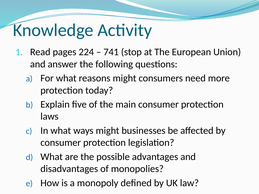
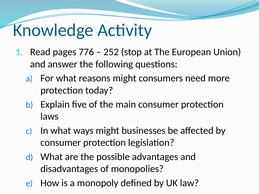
224: 224 -> 776
741: 741 -> 252
